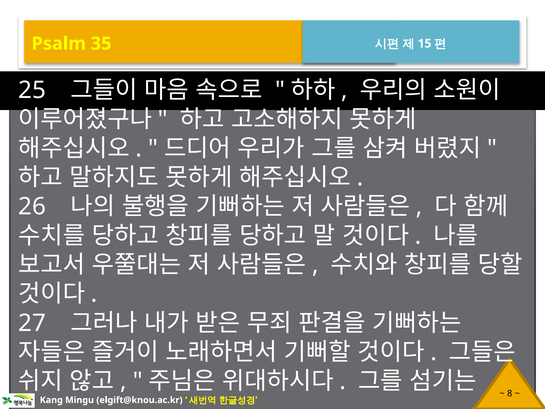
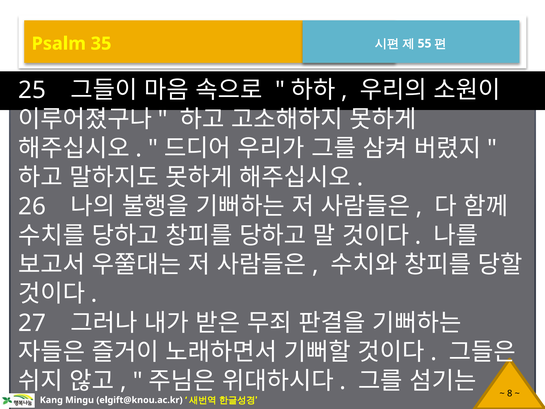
15: 15 -> 55
